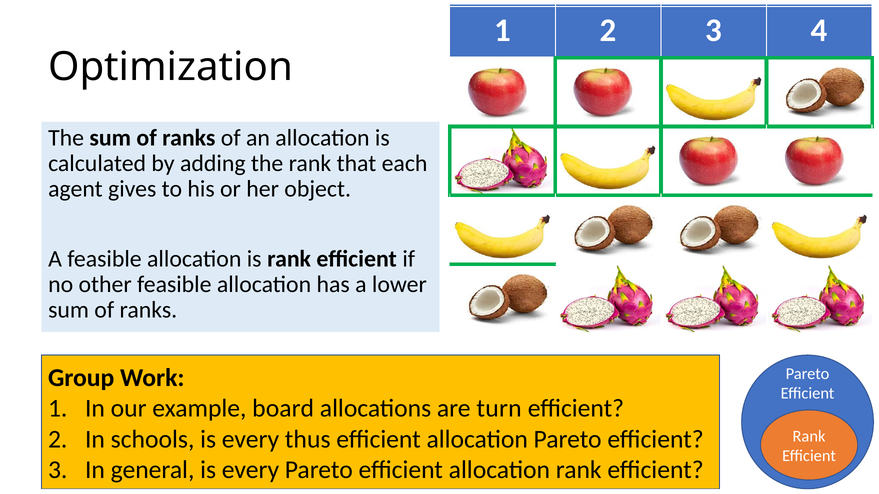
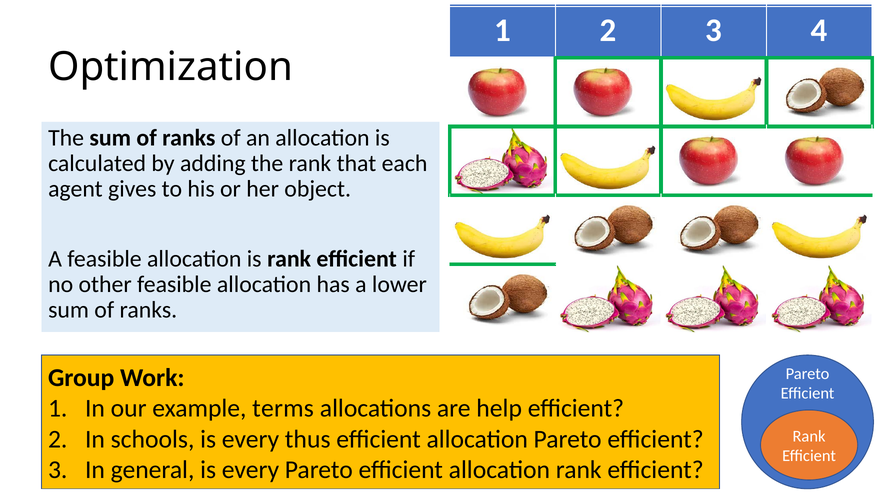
board: board -> terms
turn: turn -> help
